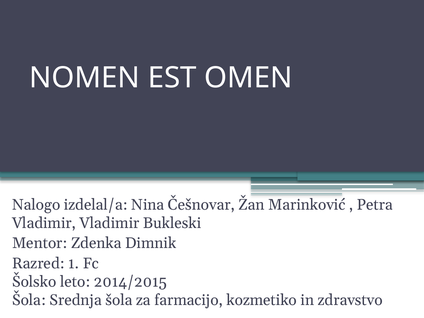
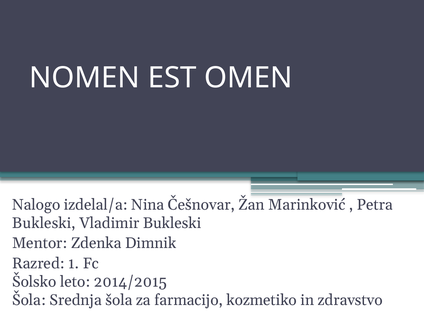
Vladimir at (44, 223): Vladimir -> Bukleski
